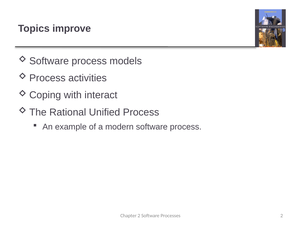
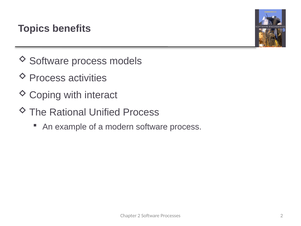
improve: improve -> benefits
